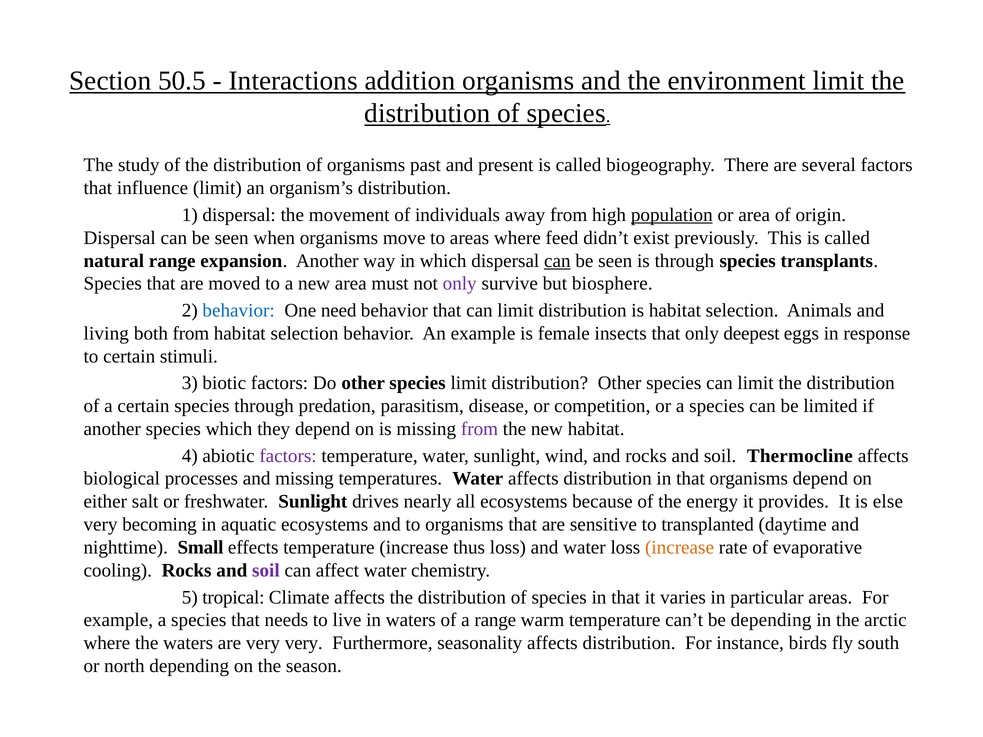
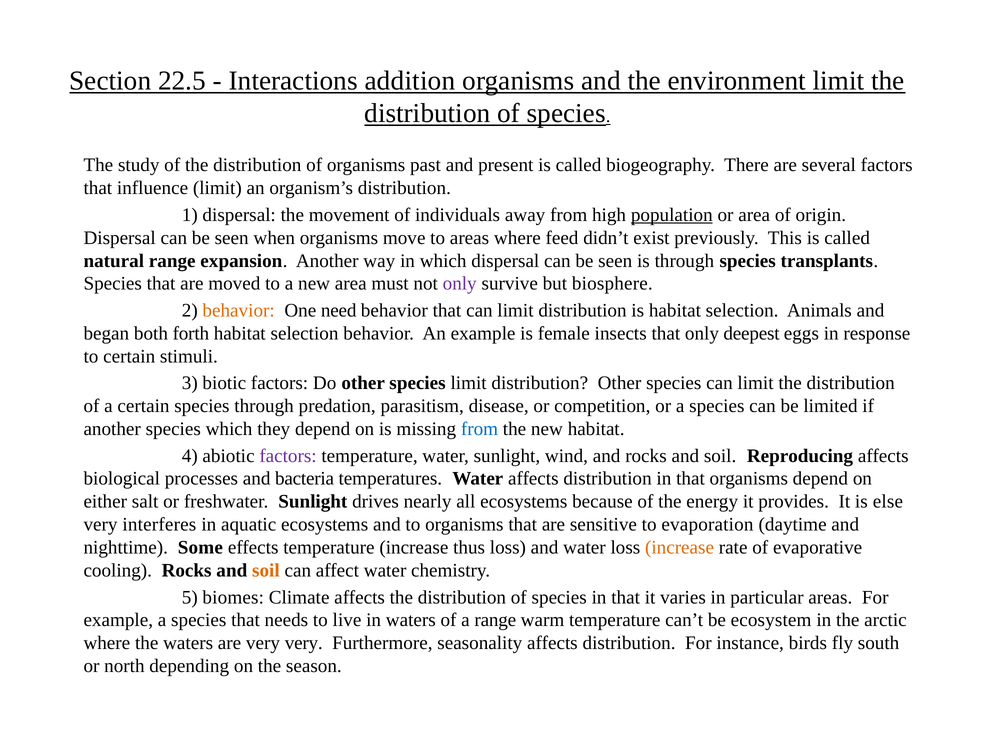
50.5: 50.5 -> 22.5
can at (557, 261) underline: present -> none
behavior at (239, 311) colour: blue -> orange
living: living -> began
both from: from -> forth
from at (479, 429) colour: purple -> blue
Thermocline: Thermocline -> Reproducing
and missing: missing -> bacteria
becoming: becoming -> interferes
transplanted: transplanted -> evaporation
Small: Small -> Some
soil at (266, 571) colour: purple -> orange
tropical: tropical -> biomes
be depending: depending -> ecosystem
